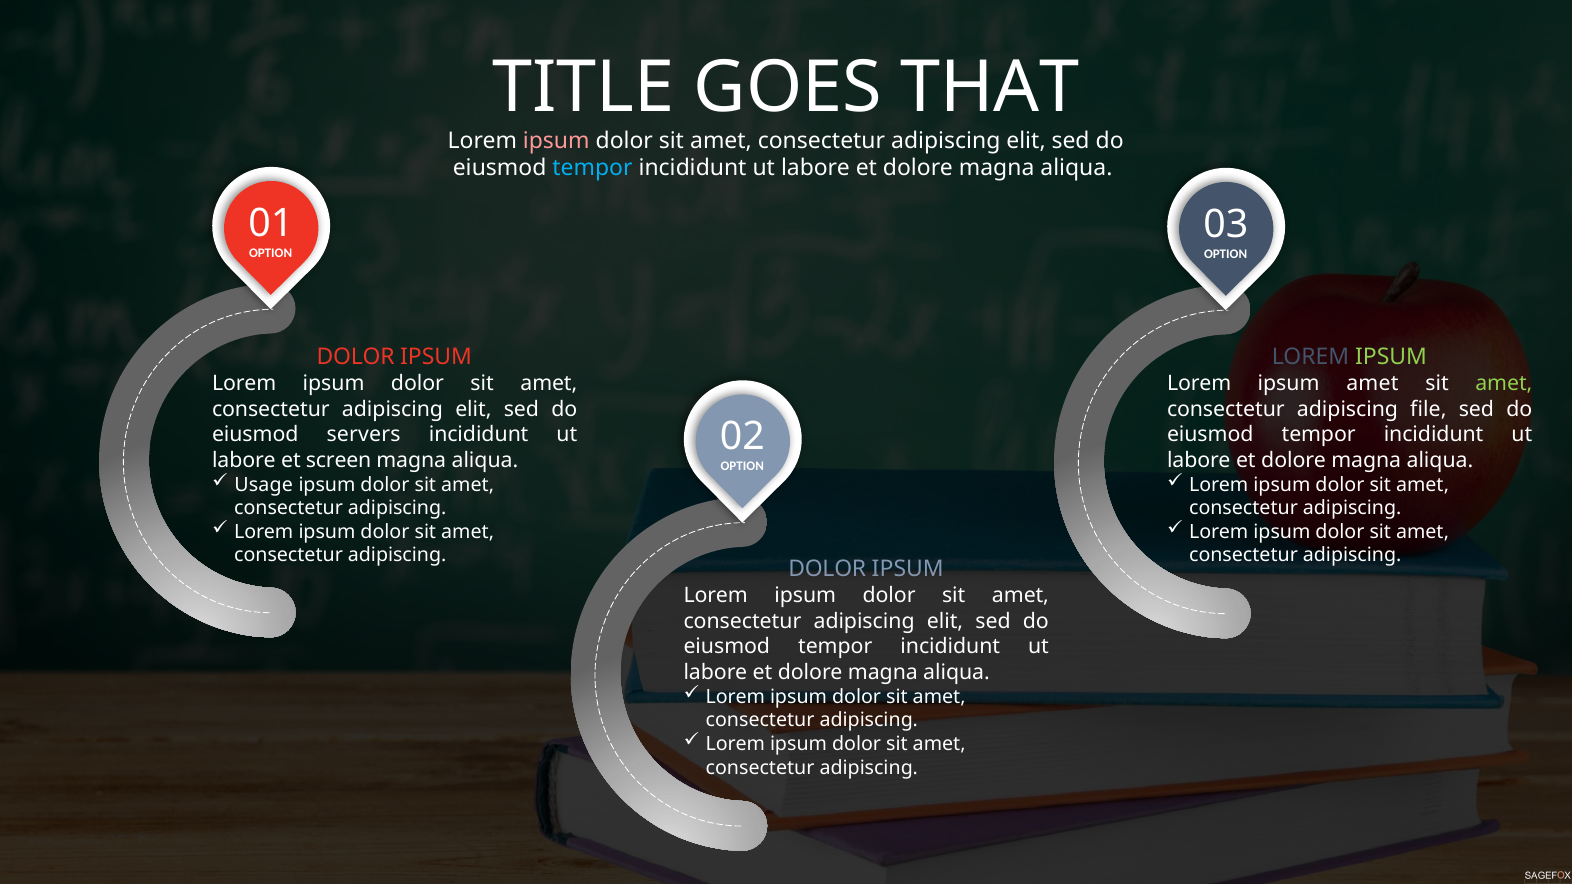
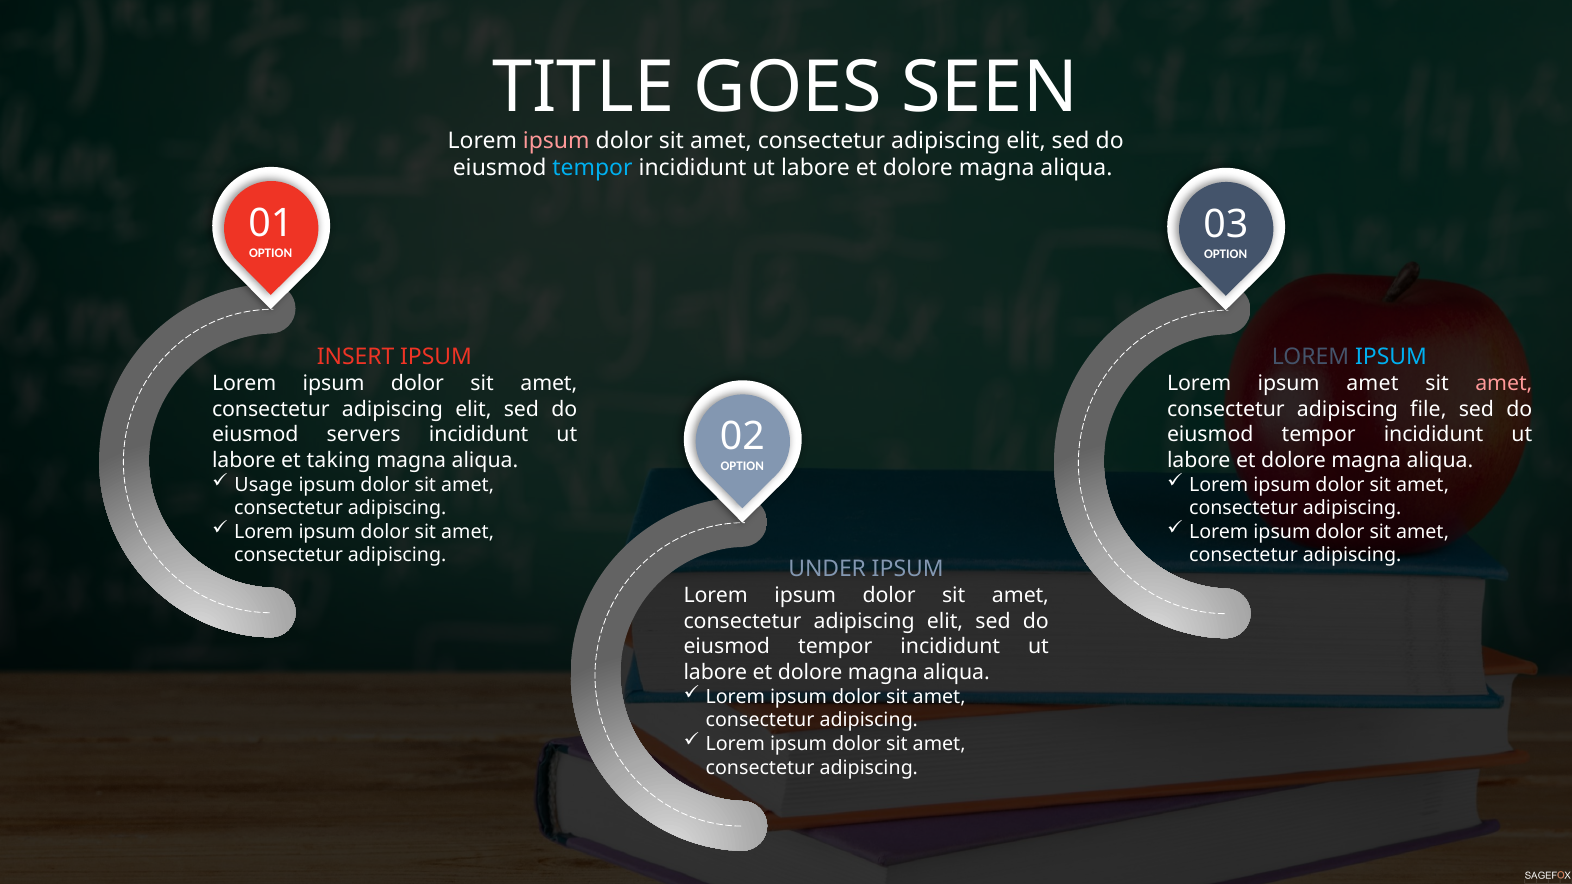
THAT: THAT -> SEEN
DOLOR at (356, 357): DOLOR -> INSERT
IPSUM at (1391, 357) colour: light green -> light blue
amet at (1504, 384) colour: light green -> pink
screen: screen -> taking
DOLOR at (827, 569): DOLOR -> UNDER
